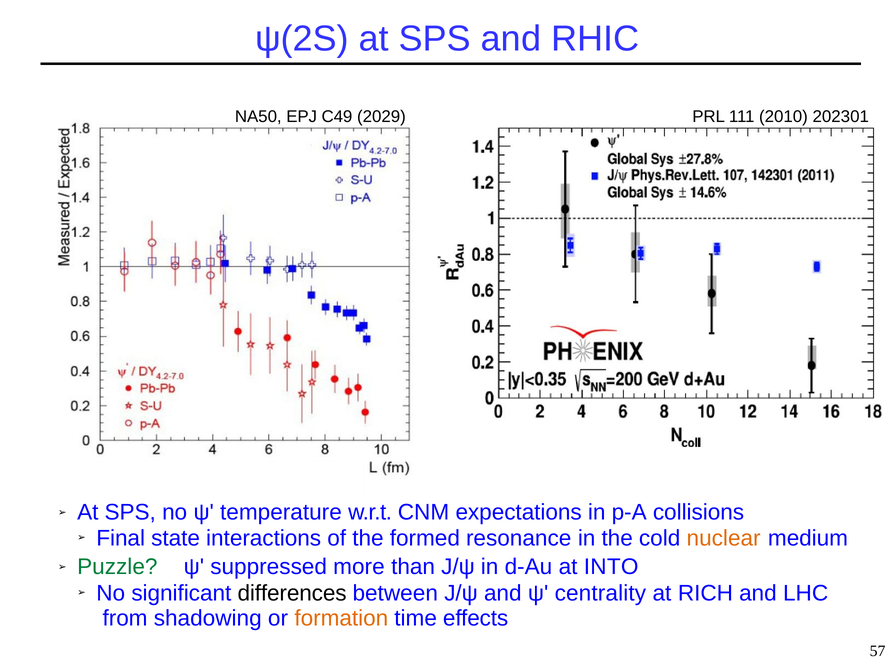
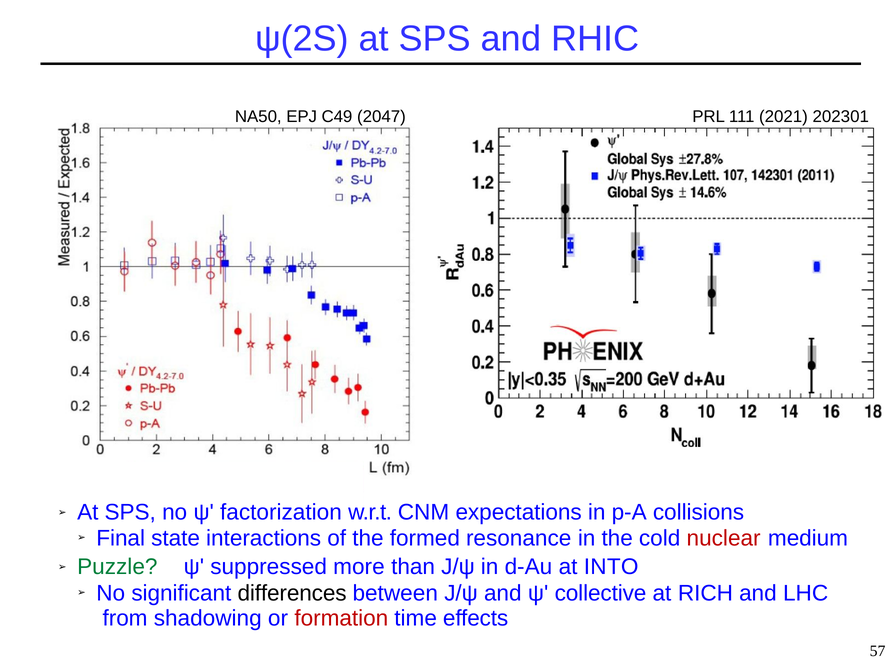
2029: 2029 -> 2047
2010: 2010 -> 2021
temperature: temperature -> factorization
nuclear colour: orange -> red
centrality: centrality -> collective
formation colour: orange -> red
